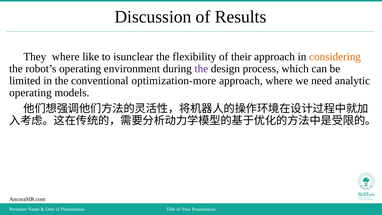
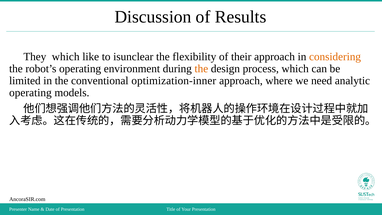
They where: where -> which
the at (201, 69) colour: purple -> orange
optimization-more: optimization-more -> optimization-inner
